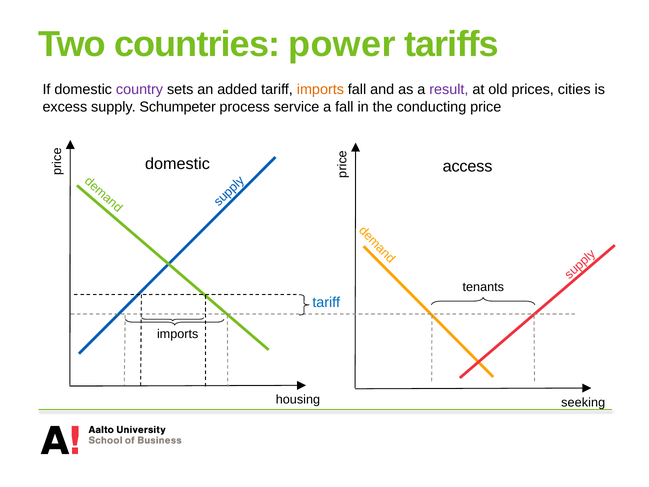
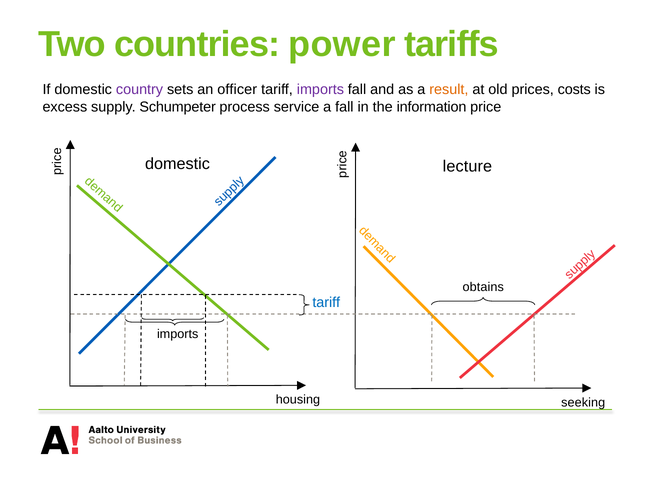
added: added -> officer
imports at (320, 90) colour: orange -> purple
result colour: purple -> orange
cities: cities -> costs
conducting: conducting -> information
access: access -> lecture
tenants: tenants -> obtains
